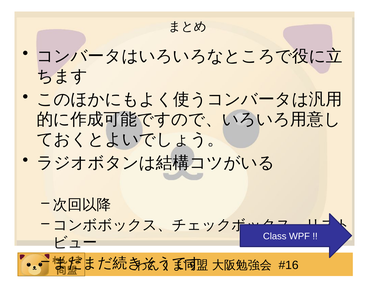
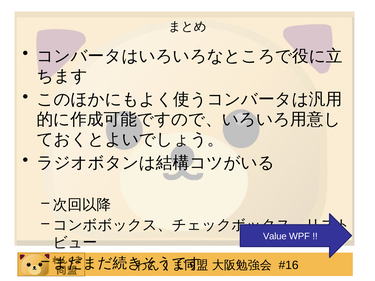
Class: Class -> Value
